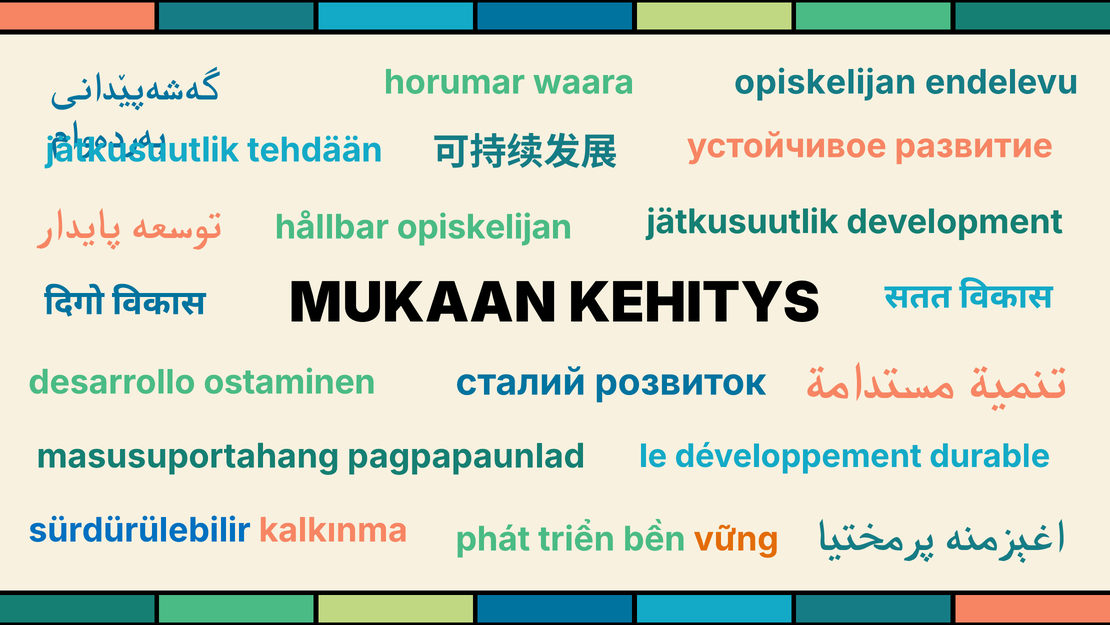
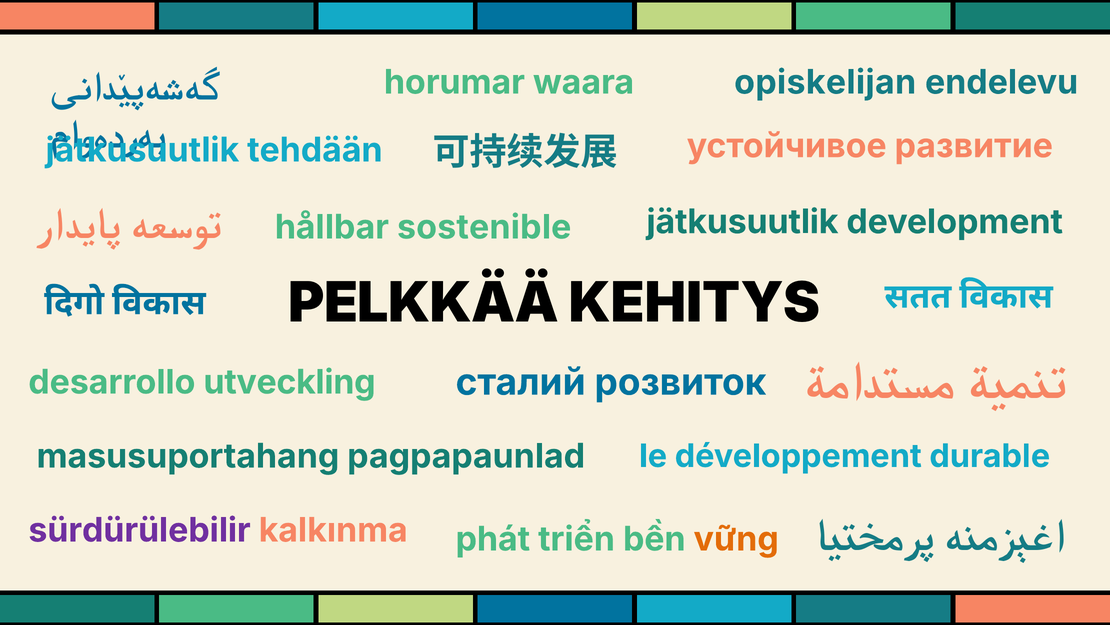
hållbar opiskelijan: opiskelijan -> sostenible
MUKAAN: MUKAAN -> PELKKÄÄ
ostaminen: ostaminen -> utveckling
sürdürülebilir colour: blue -> purple
